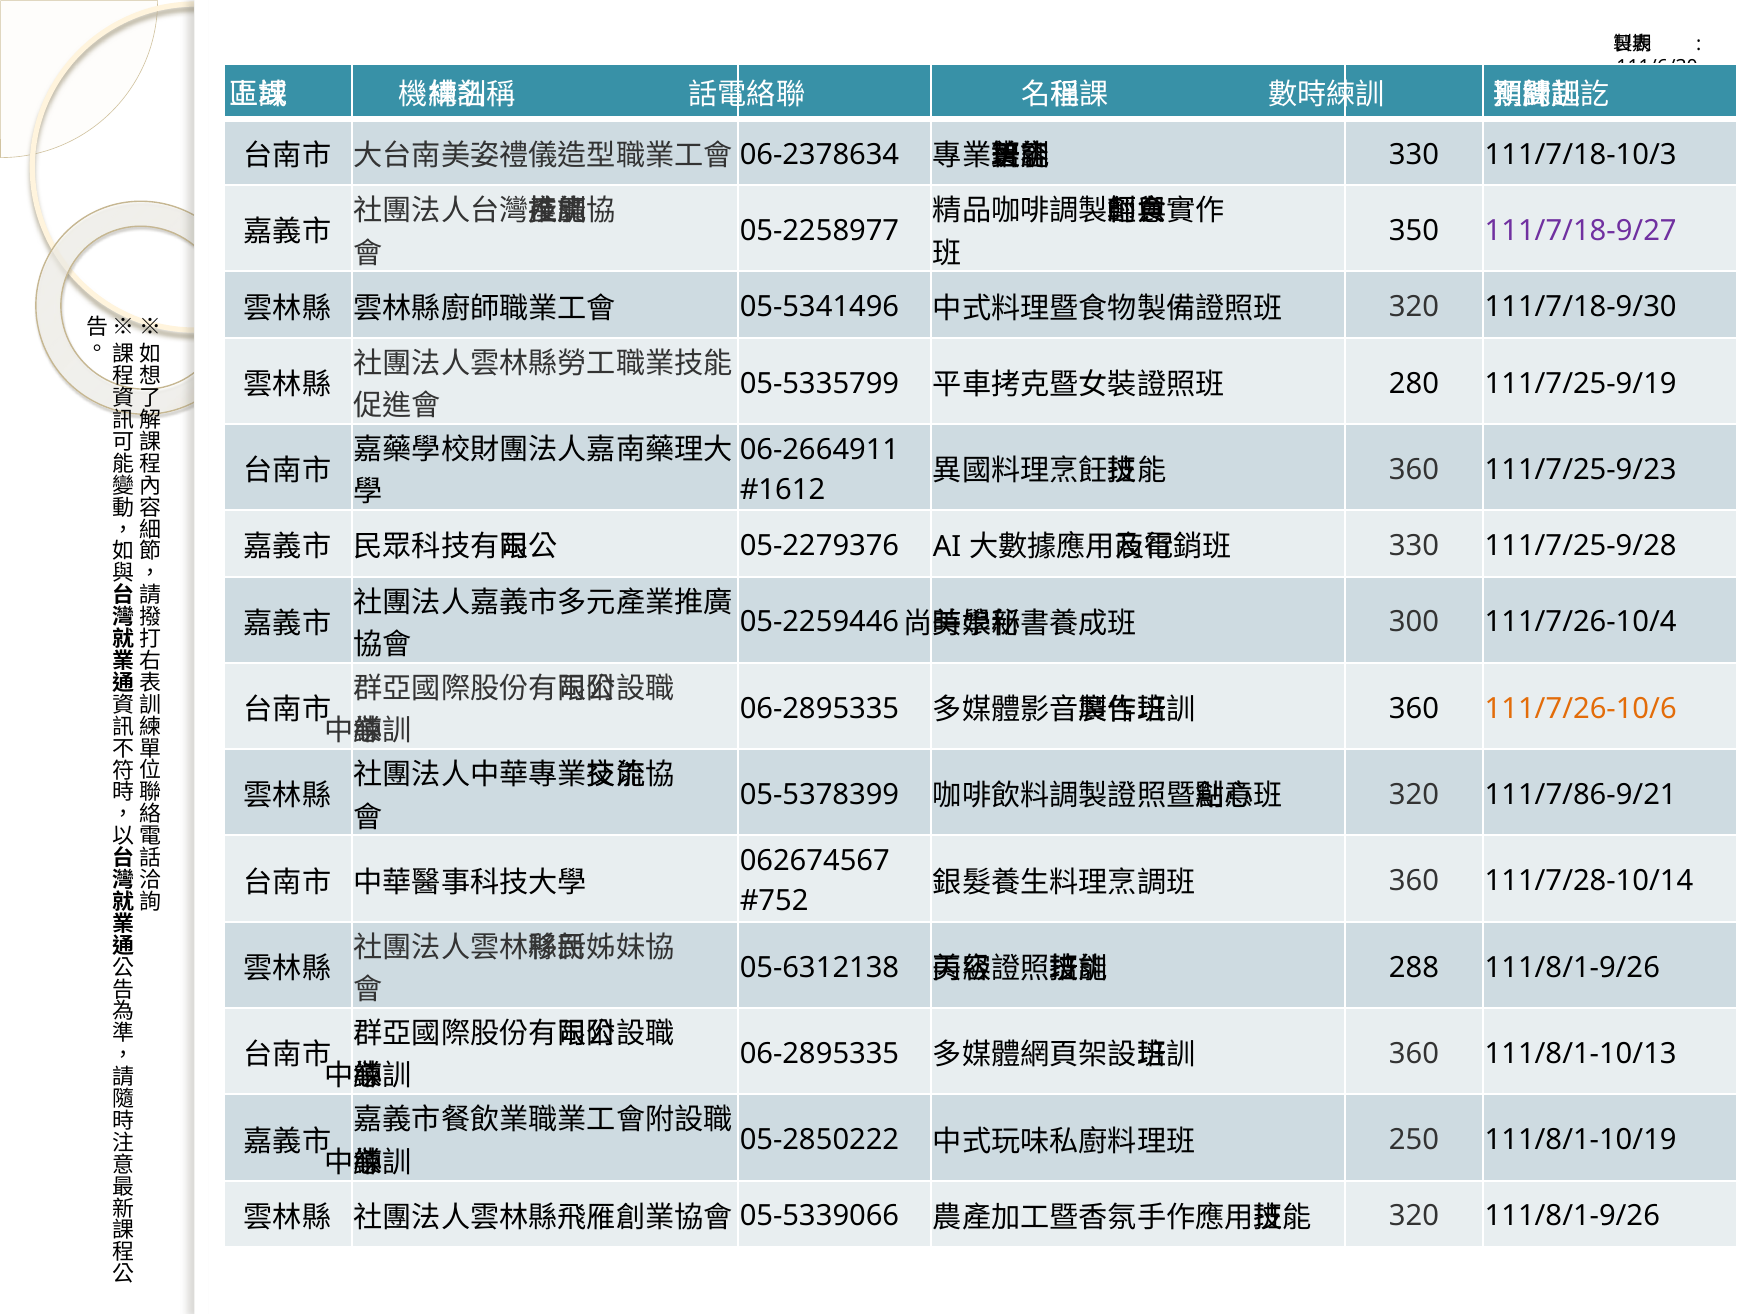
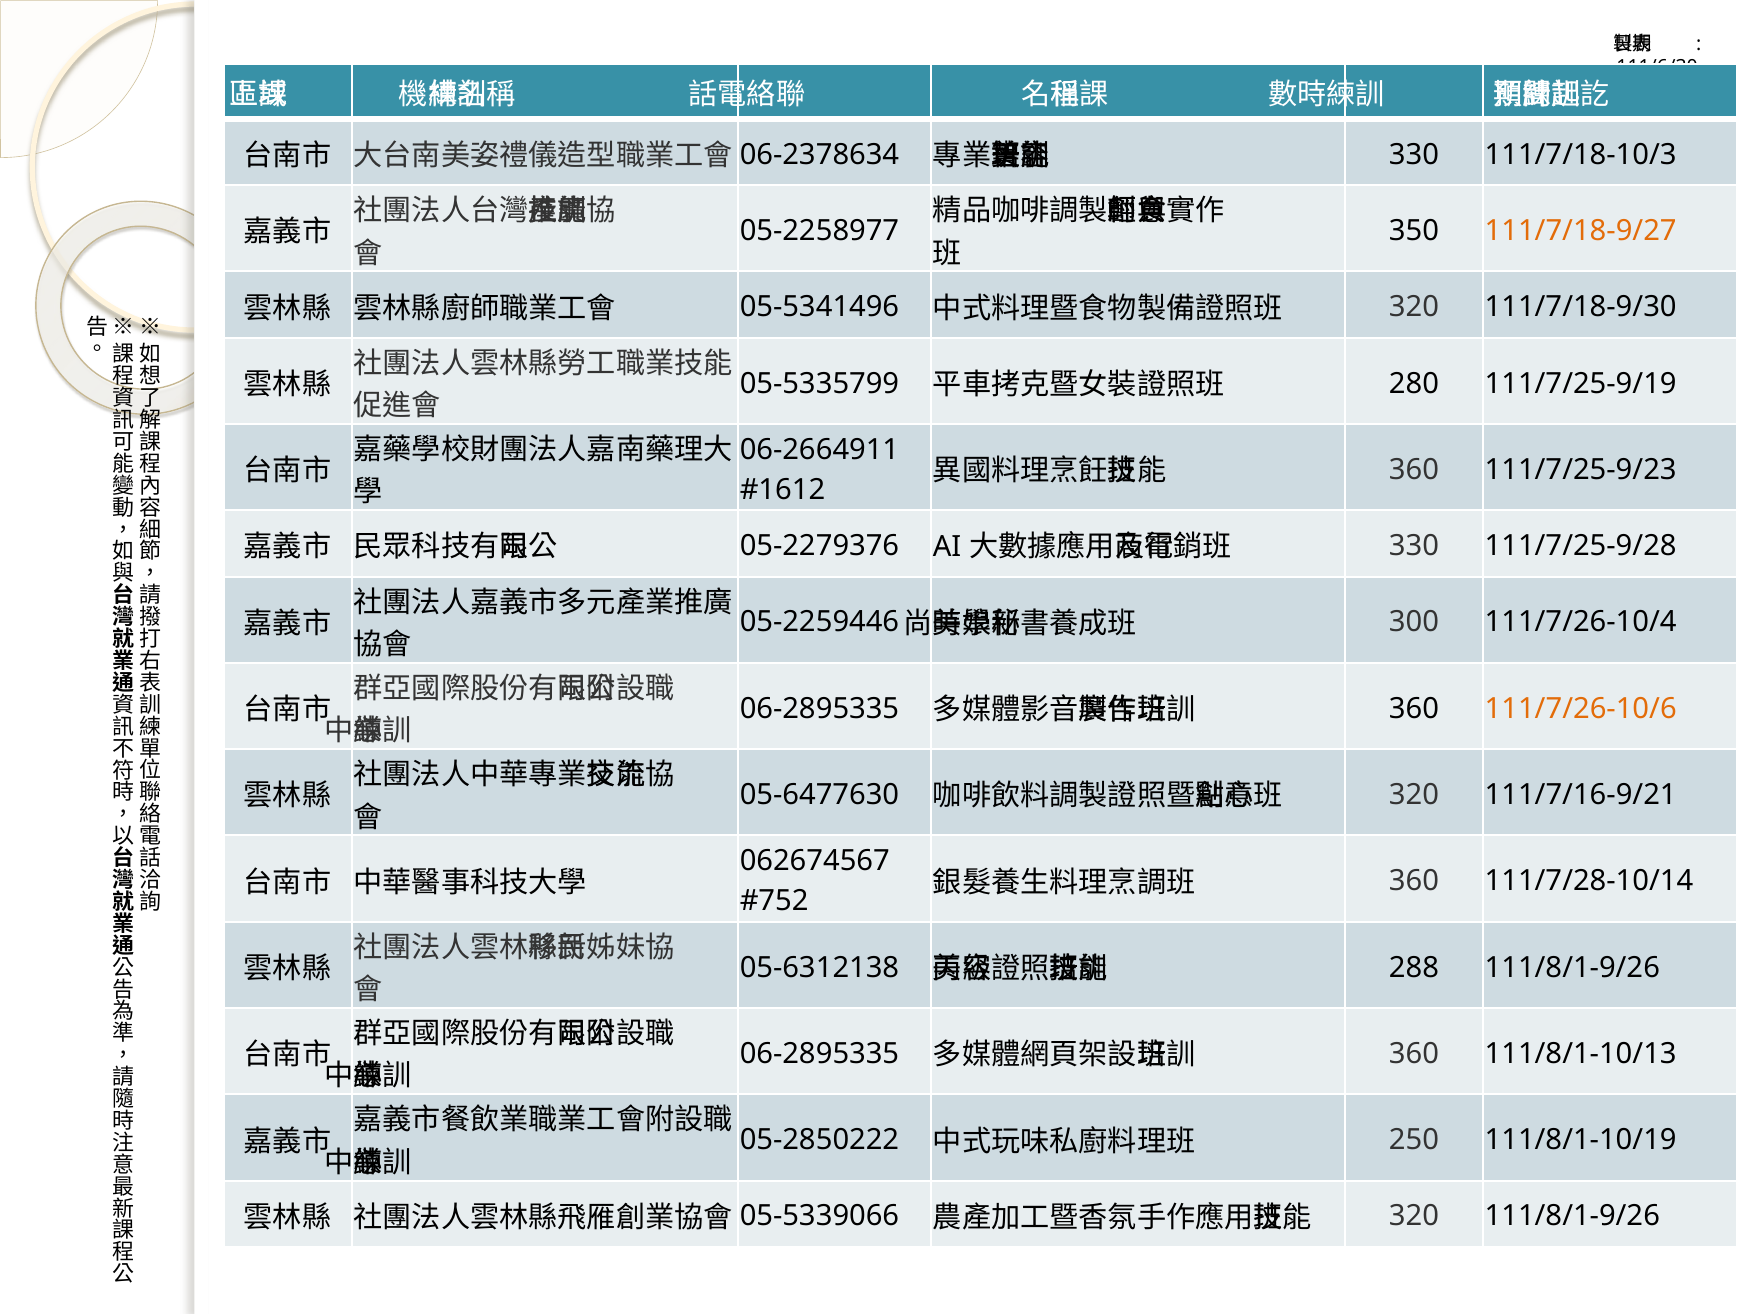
111/7/18-9/27 colour: purple -> orange
111/7/86-9/21: 111/7/86-9/21 -> 111/7/16-9/21
05-5378399: 05-5378399 -> 05-6477630
